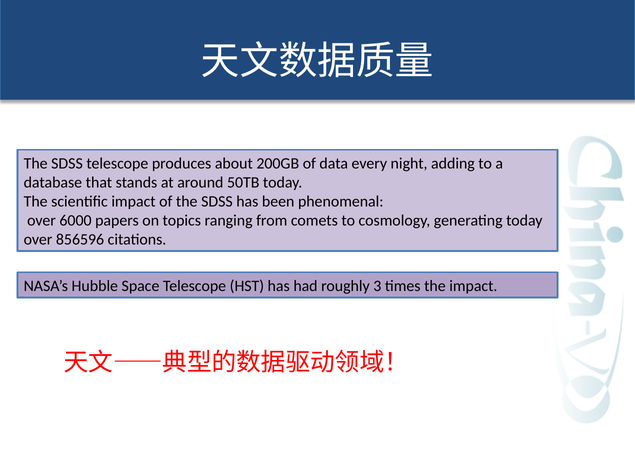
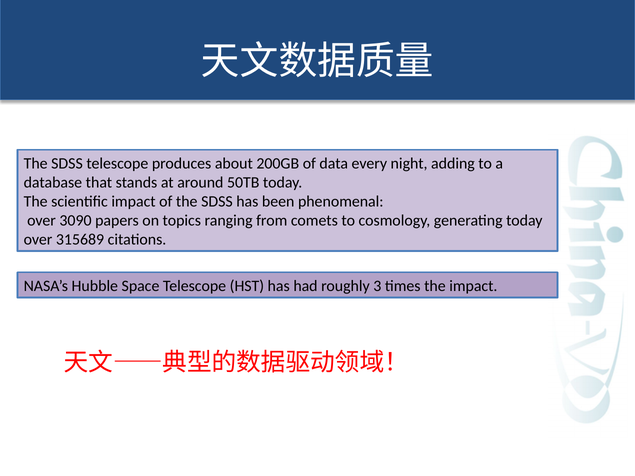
6000: 6000 -> 3090
856596: 856596 -> 315689
